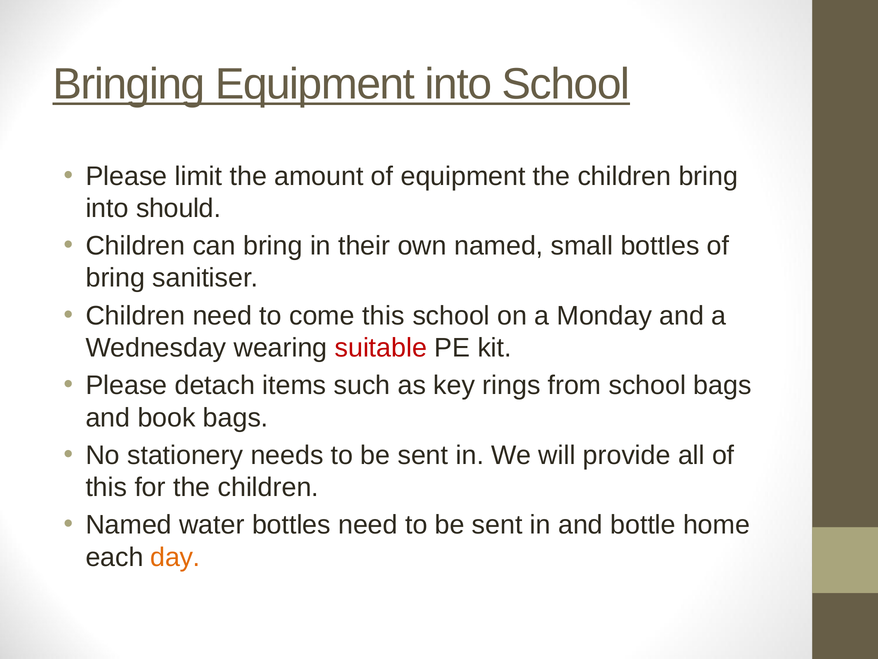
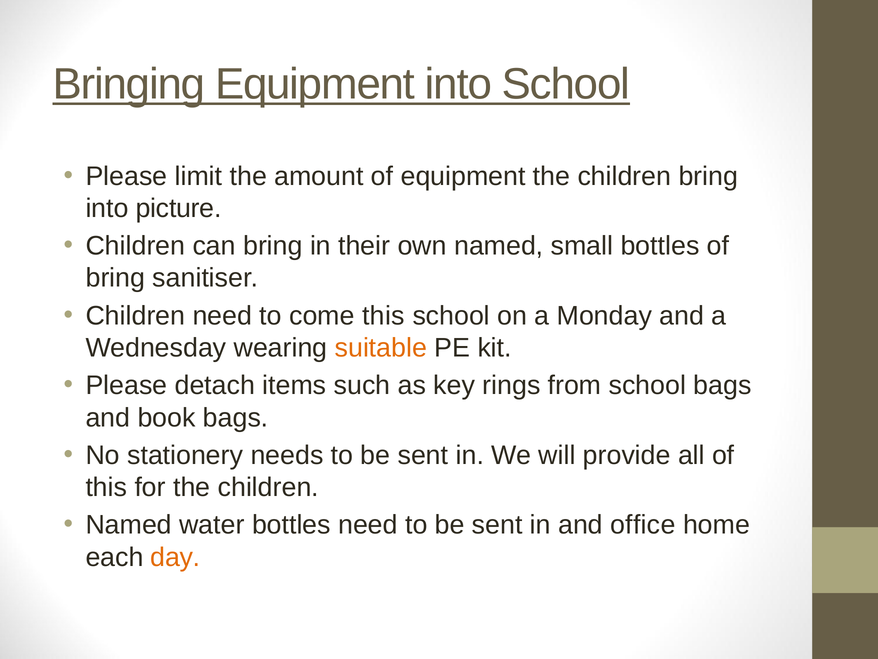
should: should -> picture
suitable colour: red -> orange
bottle: bottle -> office
